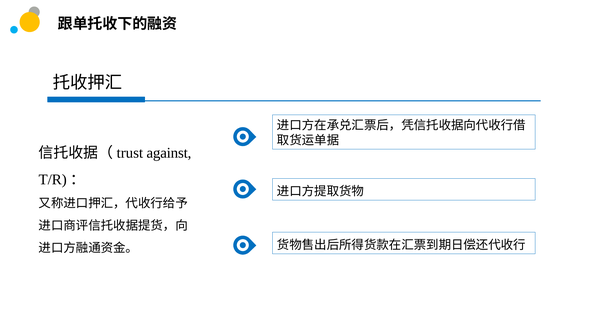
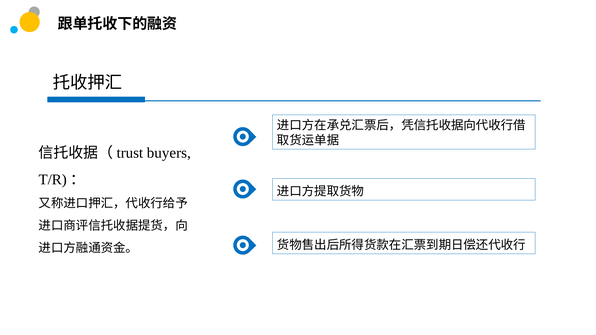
against: against -> buyers
